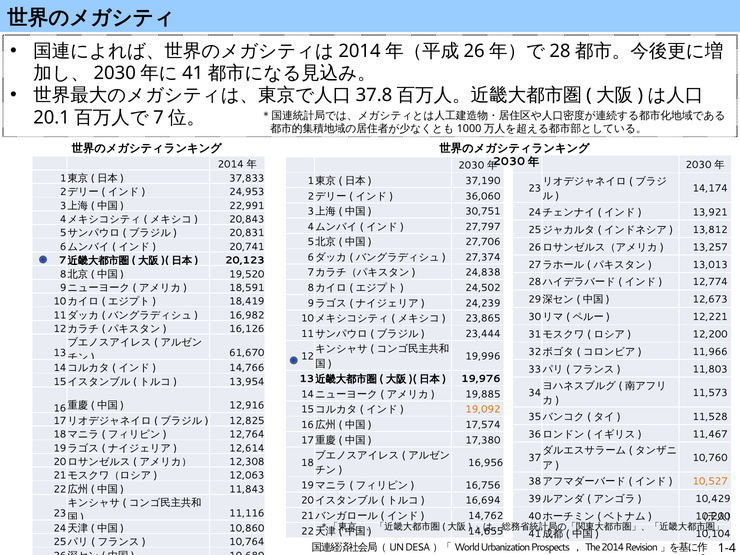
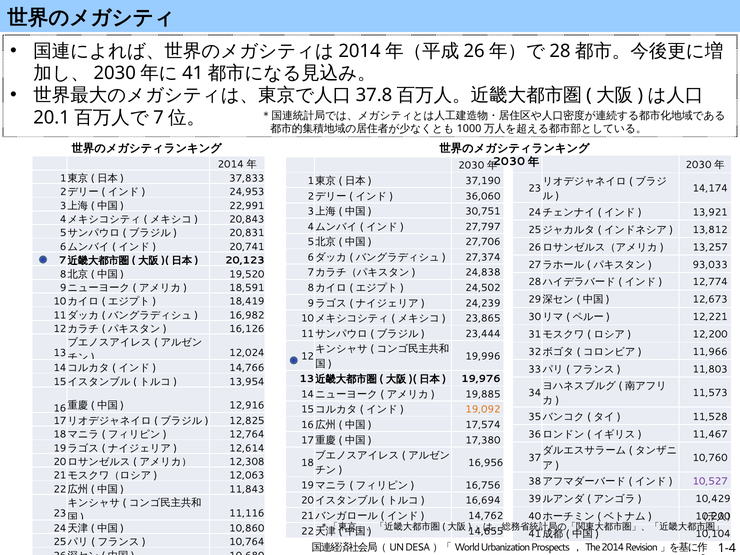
13,013: 13,013 -> 93,033
61,670: 61,670 -> 12,024
10,527 colour: orange -> purple
